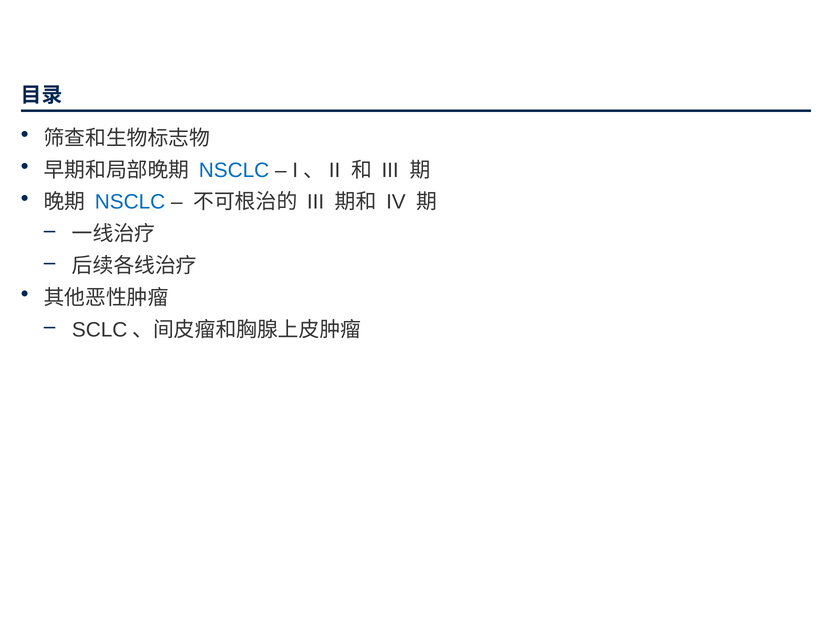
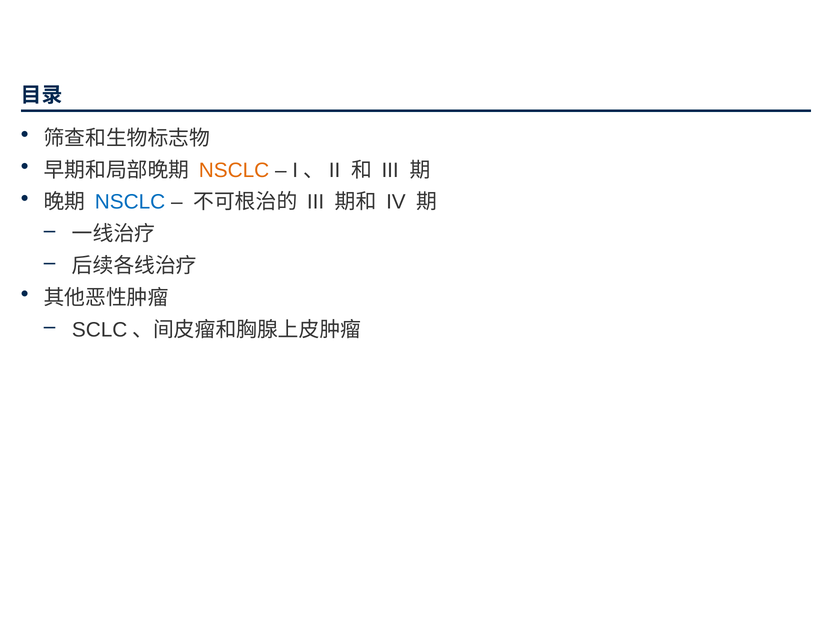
NSCLC at (234, 170) colour: blue -> orange
